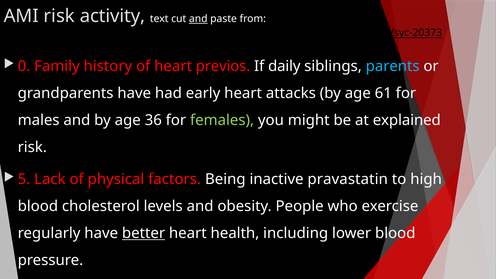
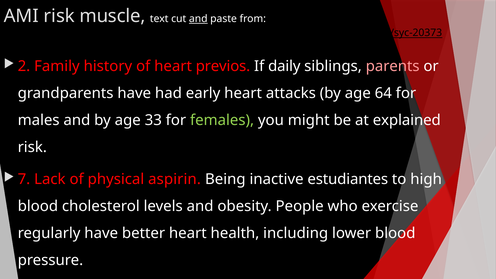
activity: activity -> muscle
0: 0 -> 2
parents colour: light blue -> pink
61: 61 -> 64
36: 36 -> 33
5: 5 -> 7
factors: factors -> aspirin
pravastatin: pravastatin -> estudiantes
better underline: present -> none
